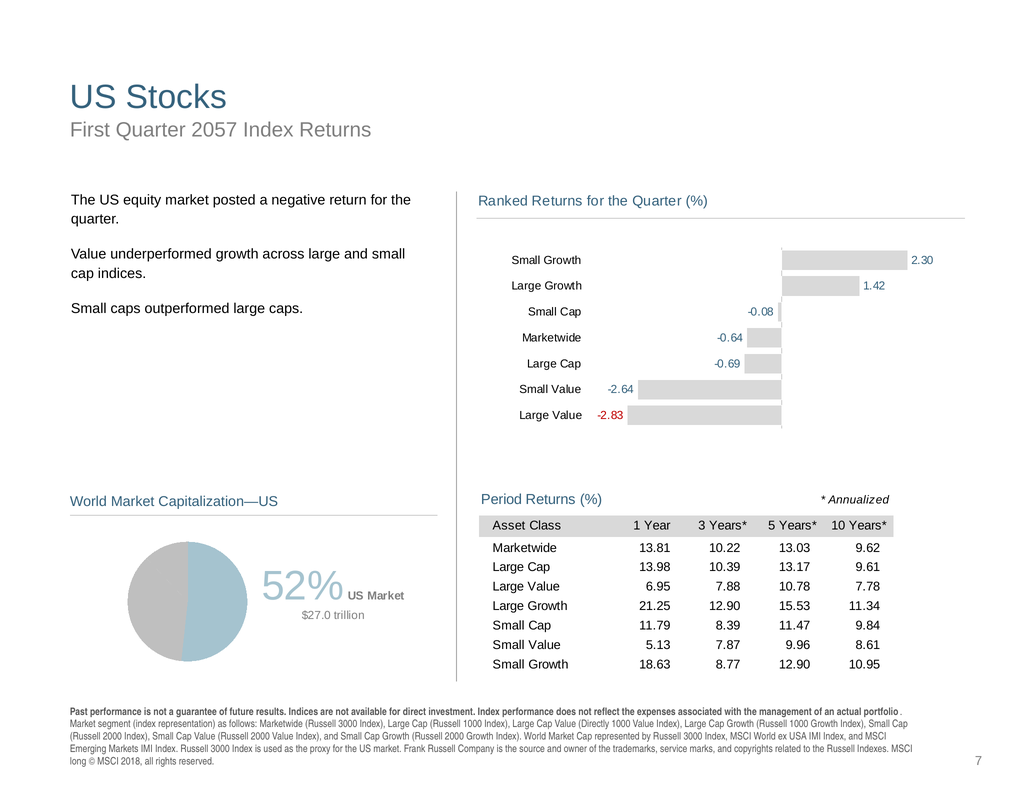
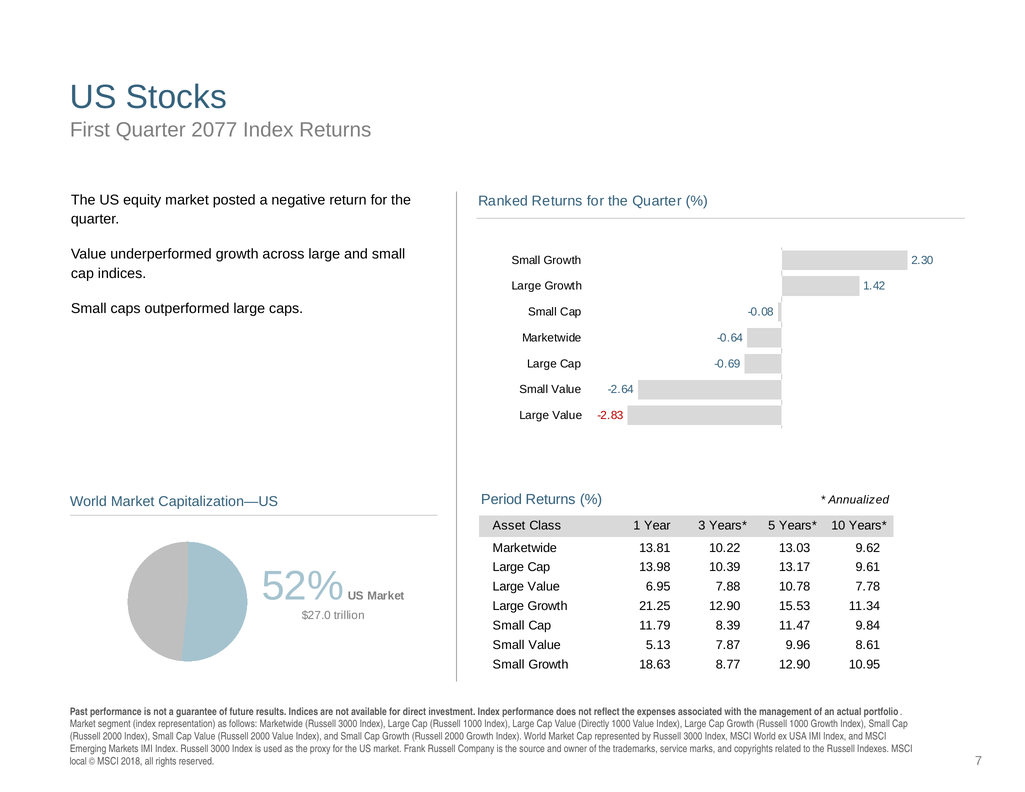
2057: 2057 -> 2077
long: long -> local
